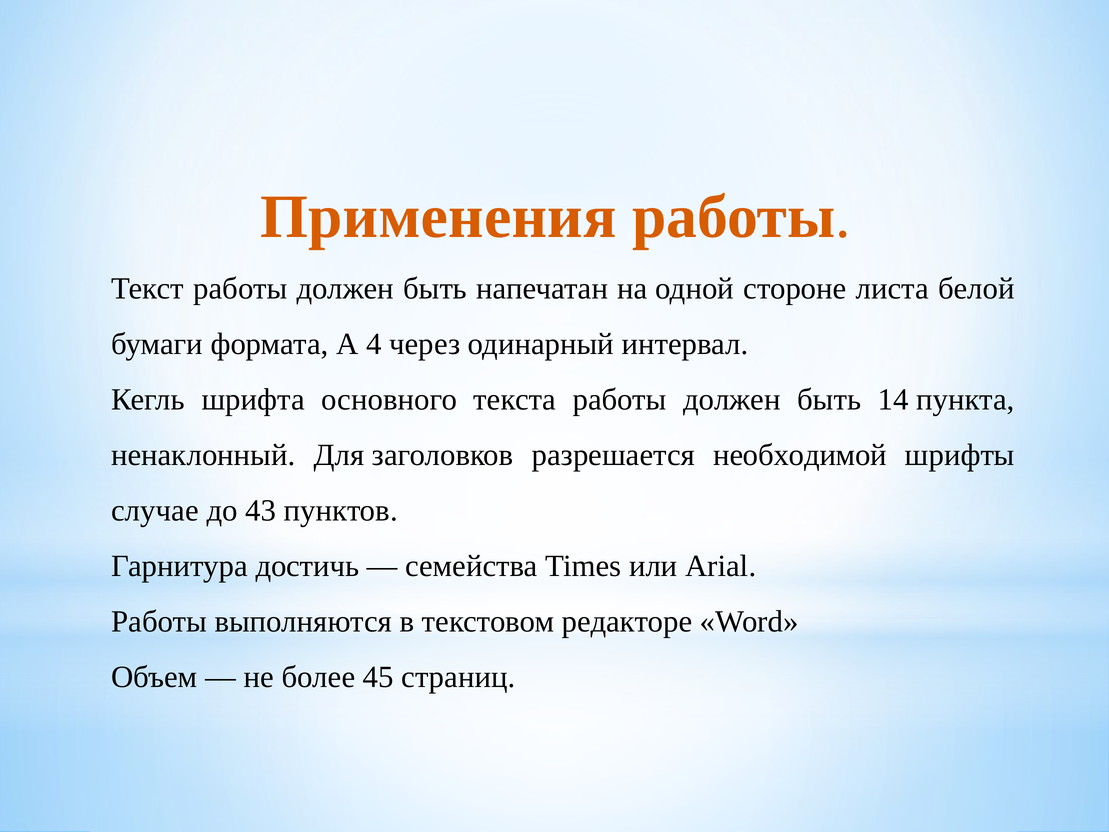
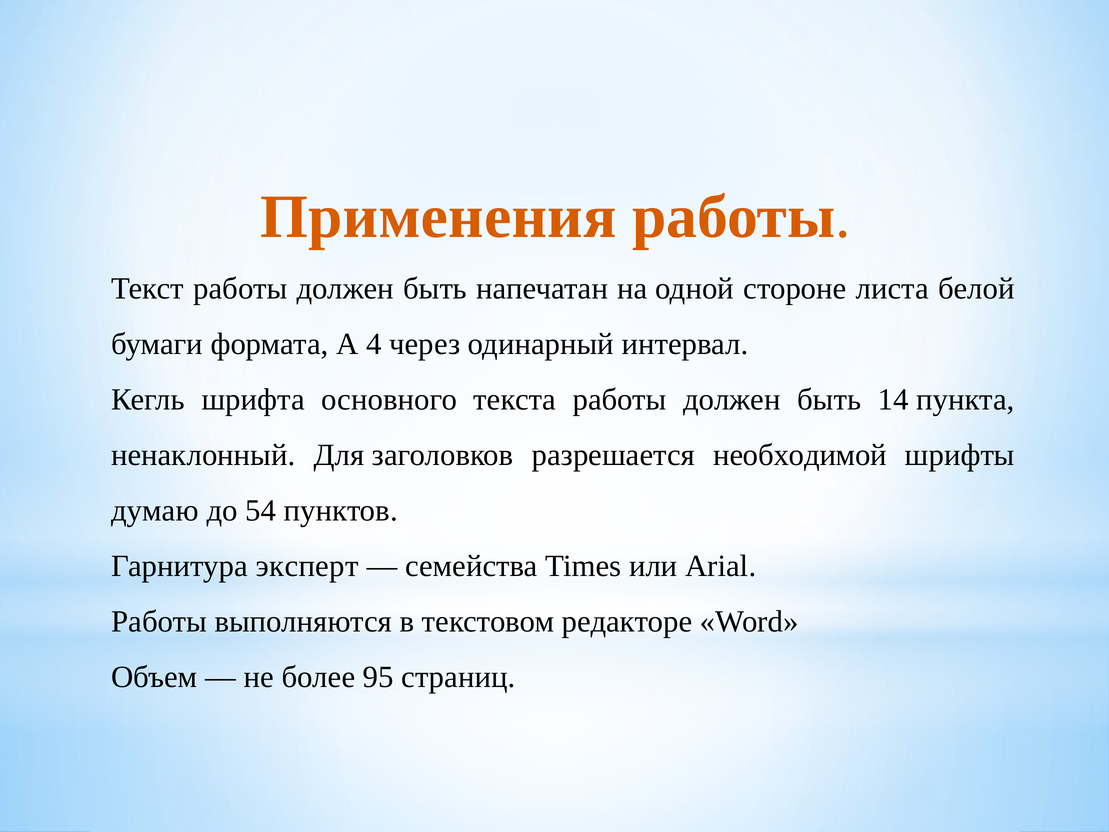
случае: случае -> думаю
43: 43 -> 54
достичь: достичь -> эксперт
45: 45 -> 95
